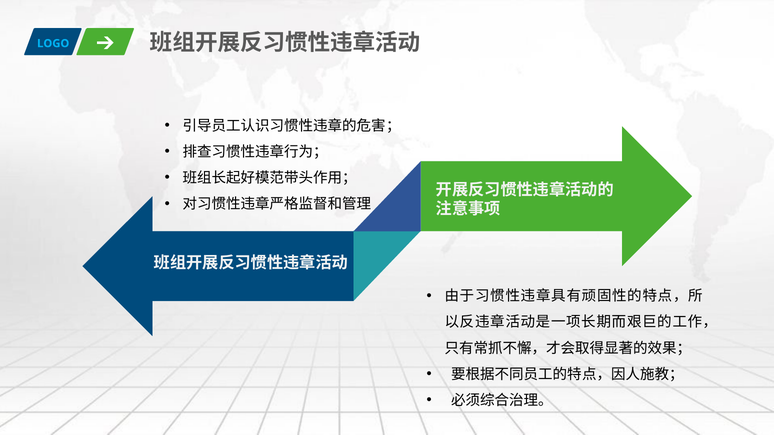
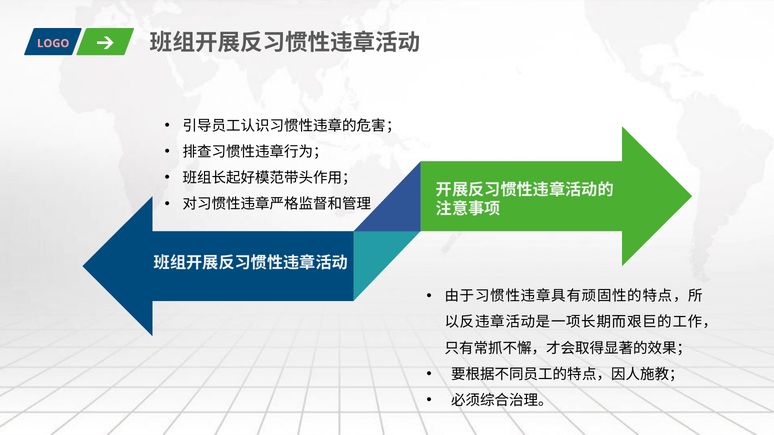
LOGO colour: light blue -> pink
